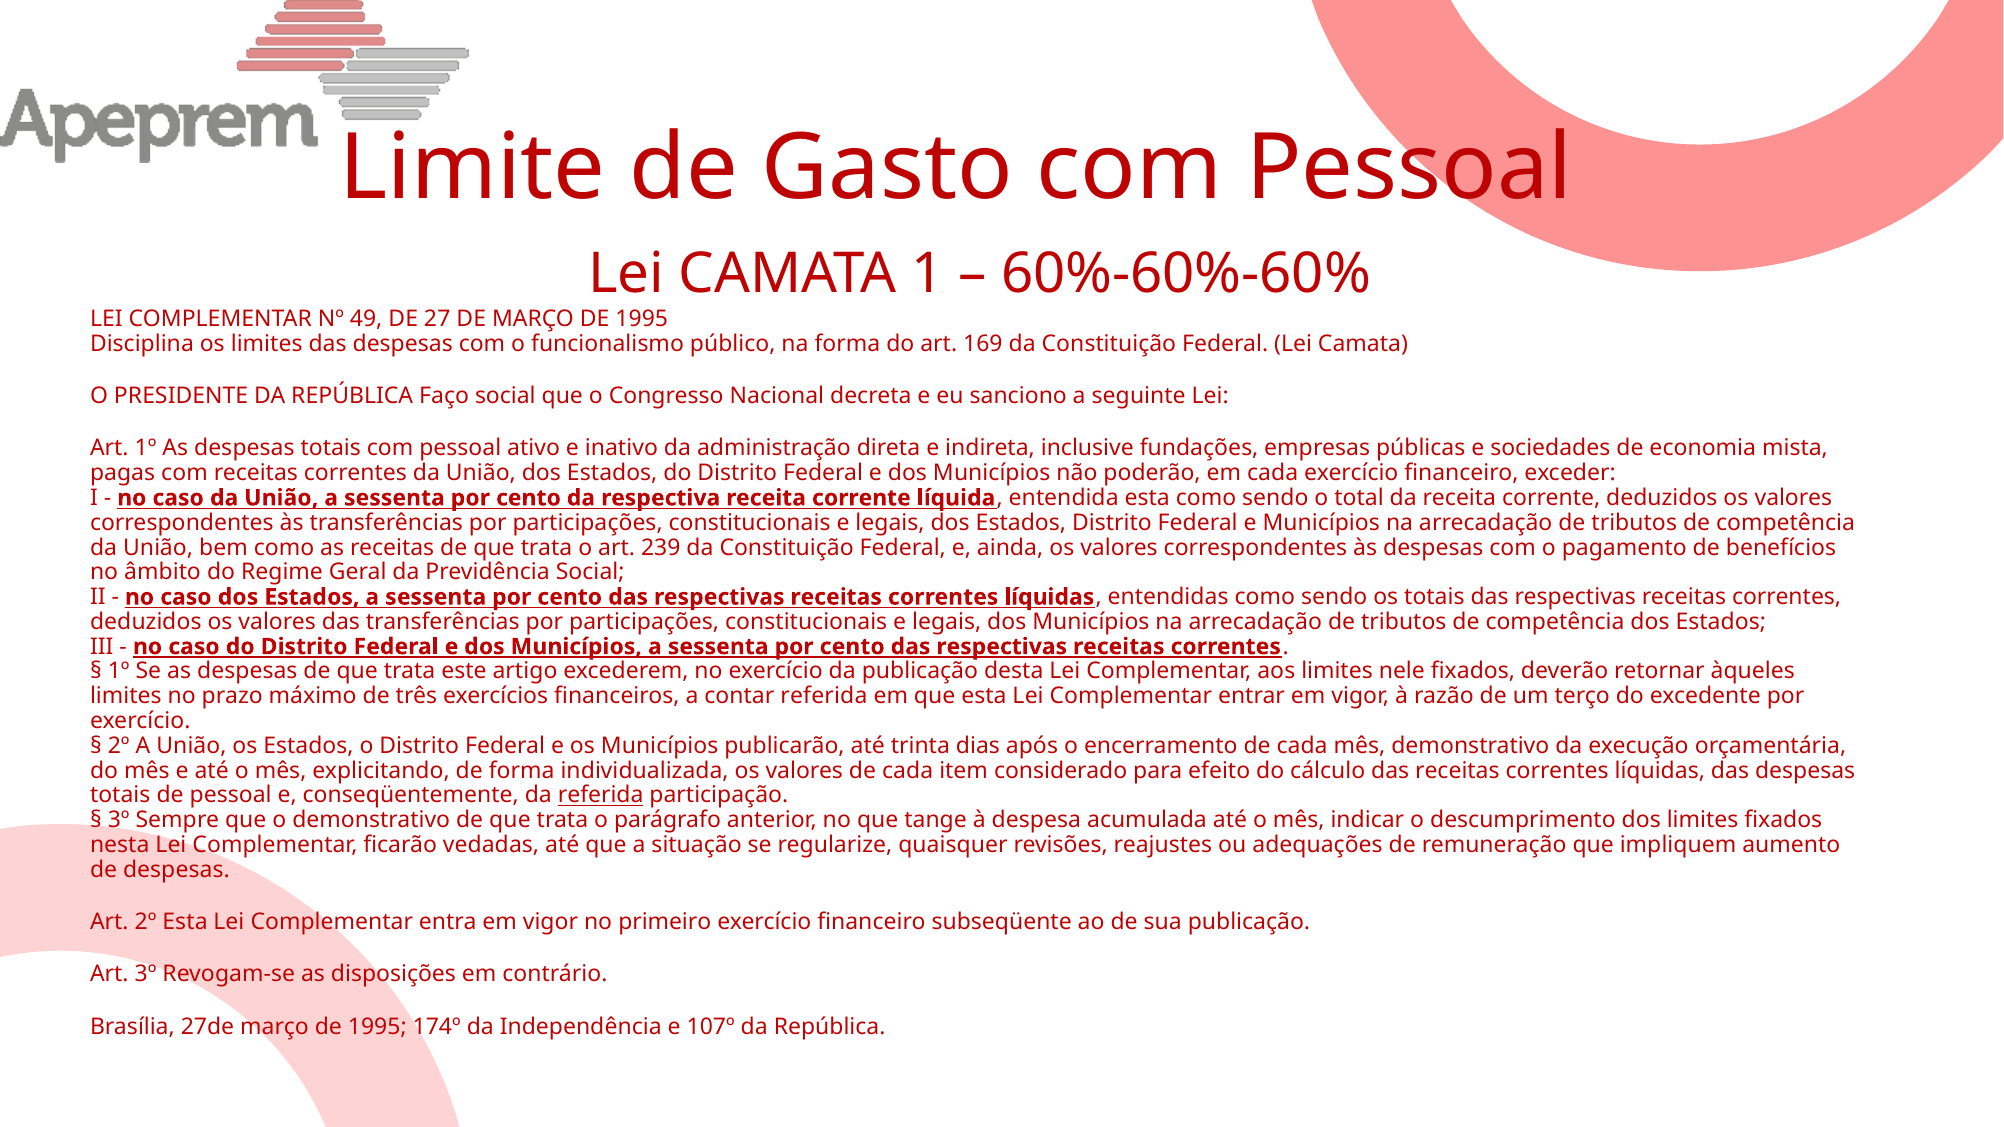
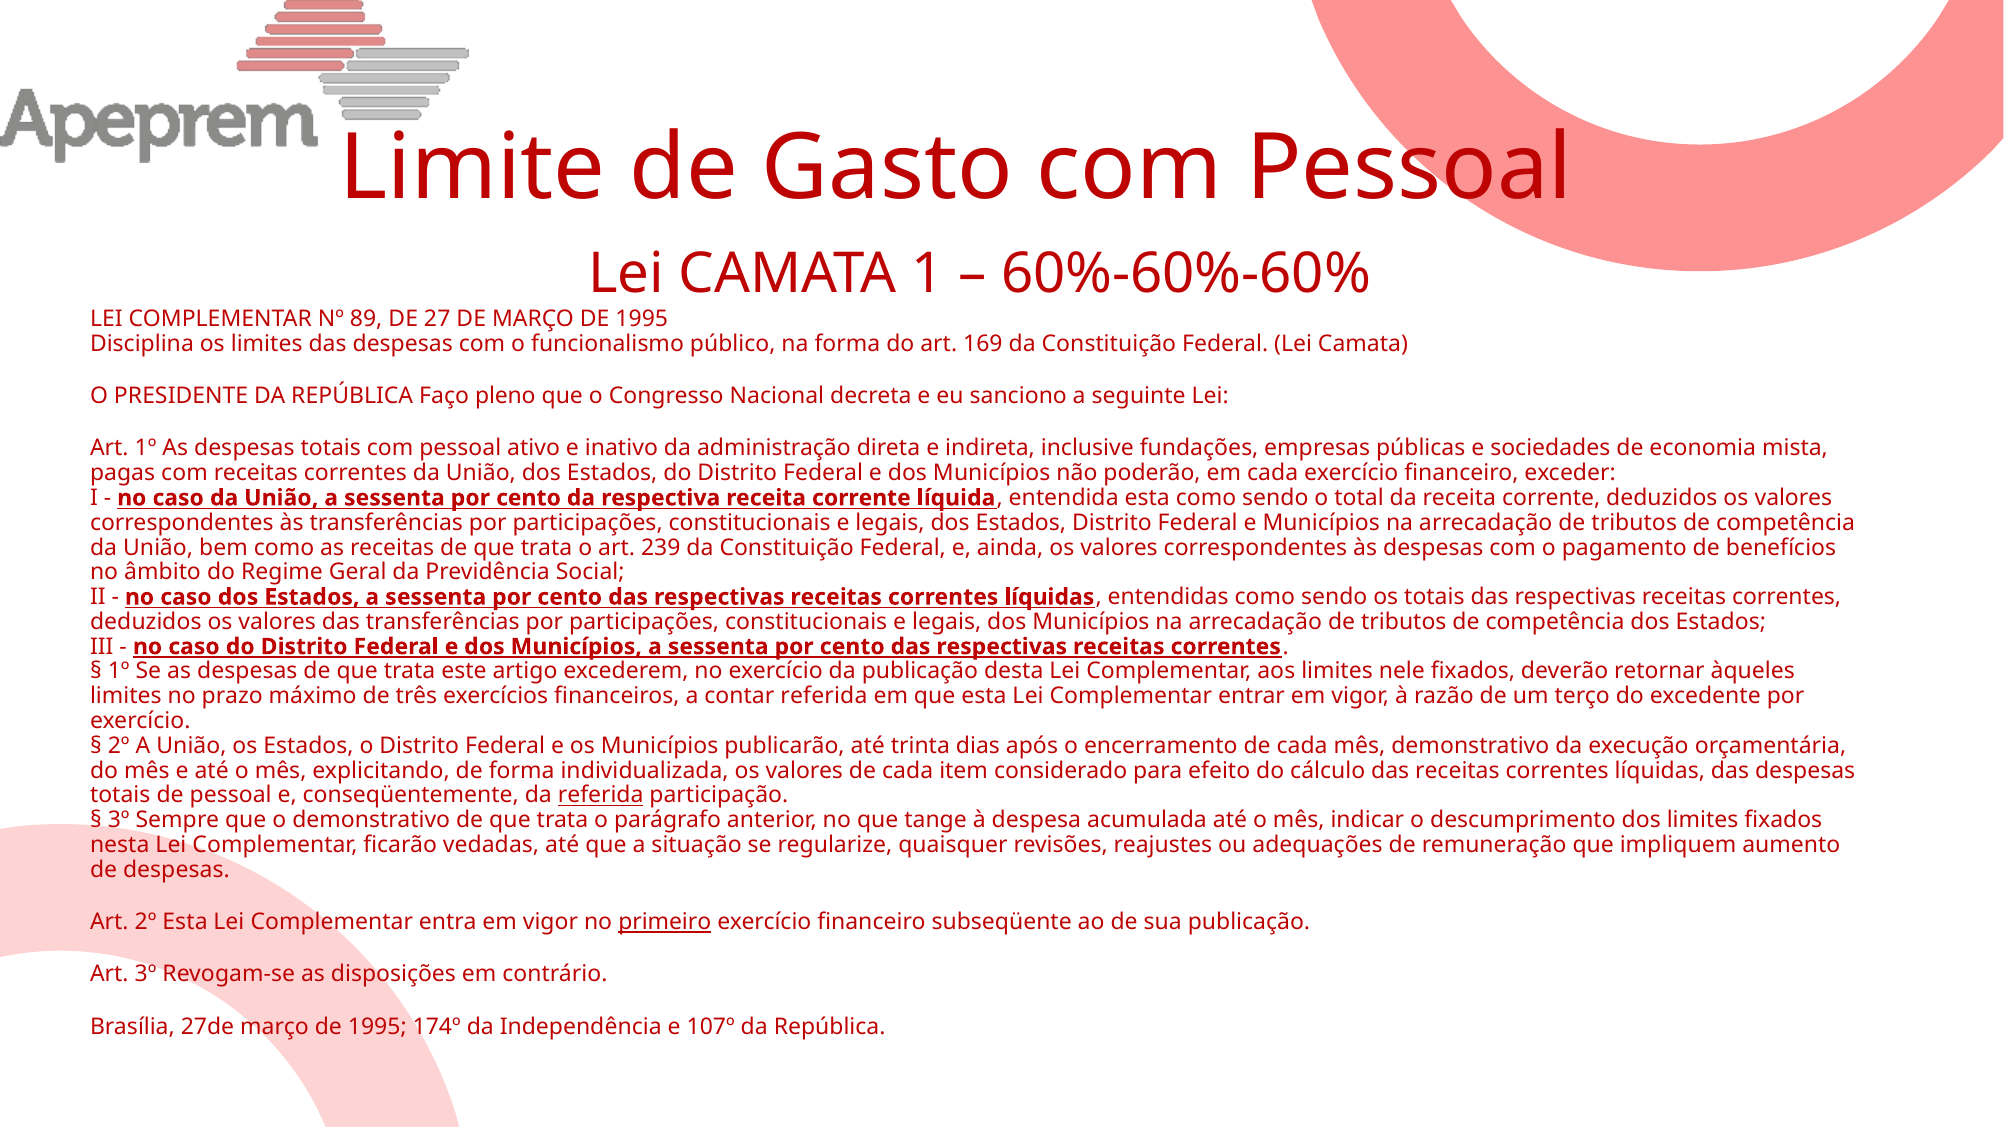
49: 49 -> 89
Faço social: social -> pleno
primeiro underline: none -> present
